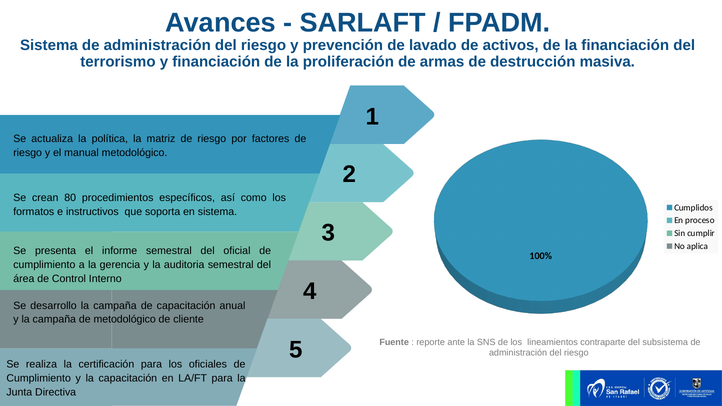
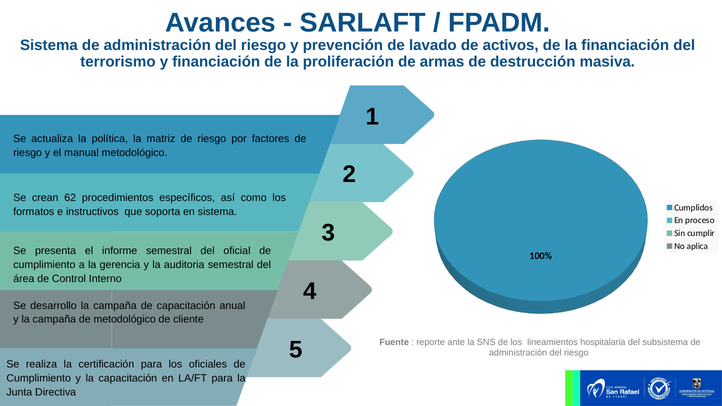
80: 80 -> 62
contraparte: contraparte -> hospitalaria
